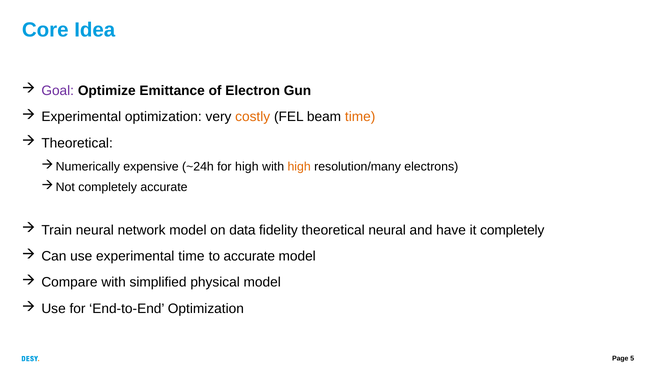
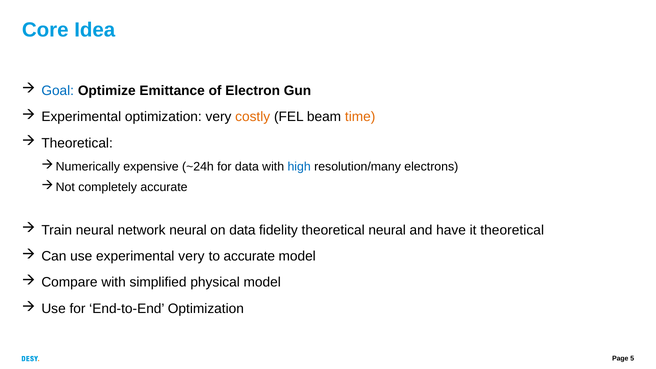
Goal colour: purple -> blue
for high: high -> data
high at (299, 167) colour: orange -> blue
network model: model -> neural
it completely: completely -> theoretical
experimental time: time -> very
